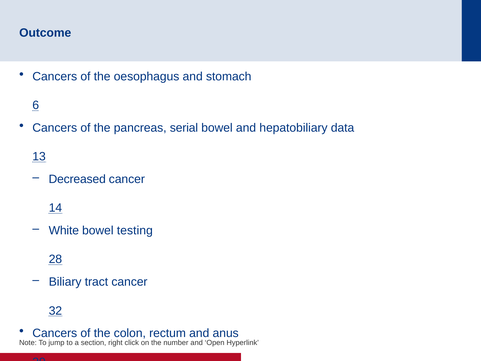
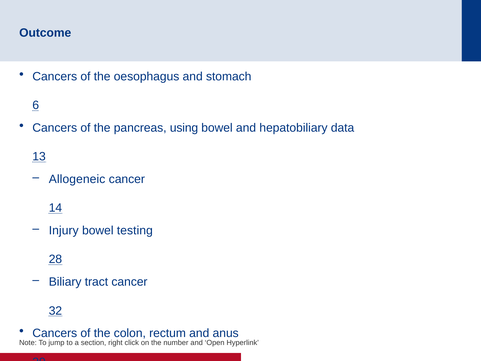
serial: serial -> using
Decreased: Decreased -> Allogeneic
White: White -> Injury
